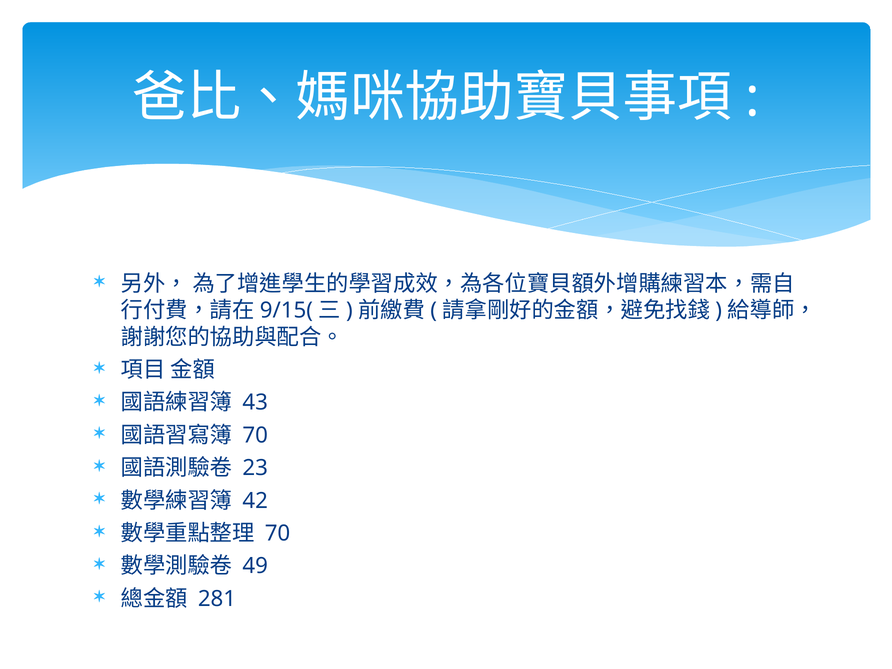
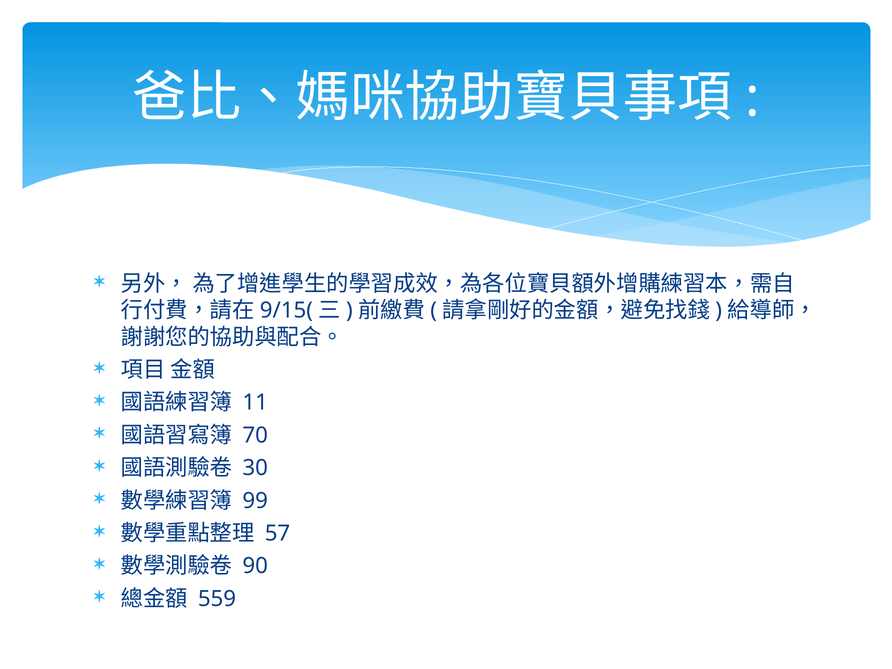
43: 43 -> 11
23: 23 -> 30
42: 42 -> 99
70 at (278, 533): 70 -> 57
49: 49 -> 90
281: 281 -> 559
